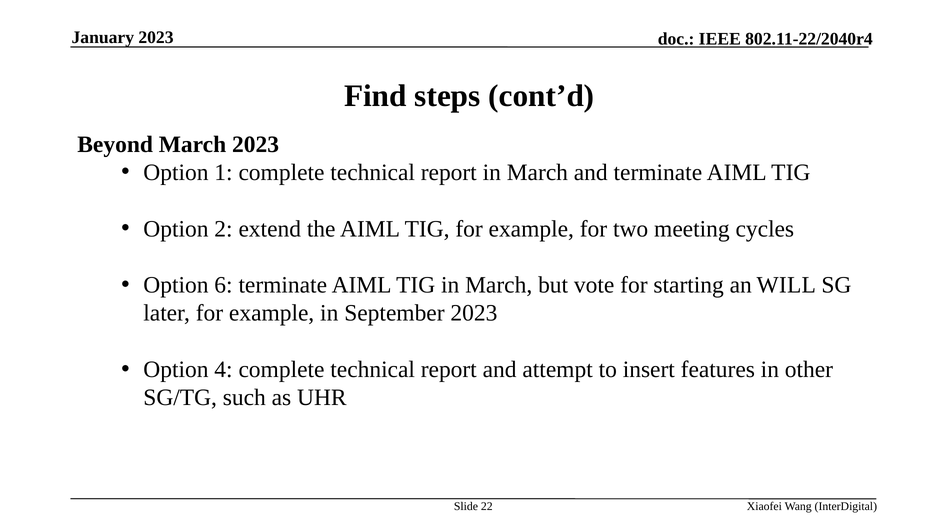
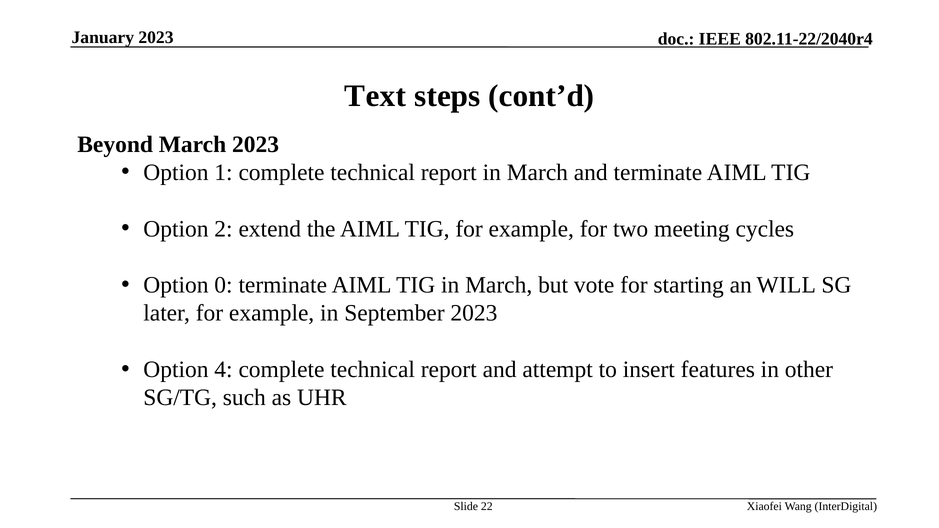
Find: Find -> Text
6: 6 -> 0
